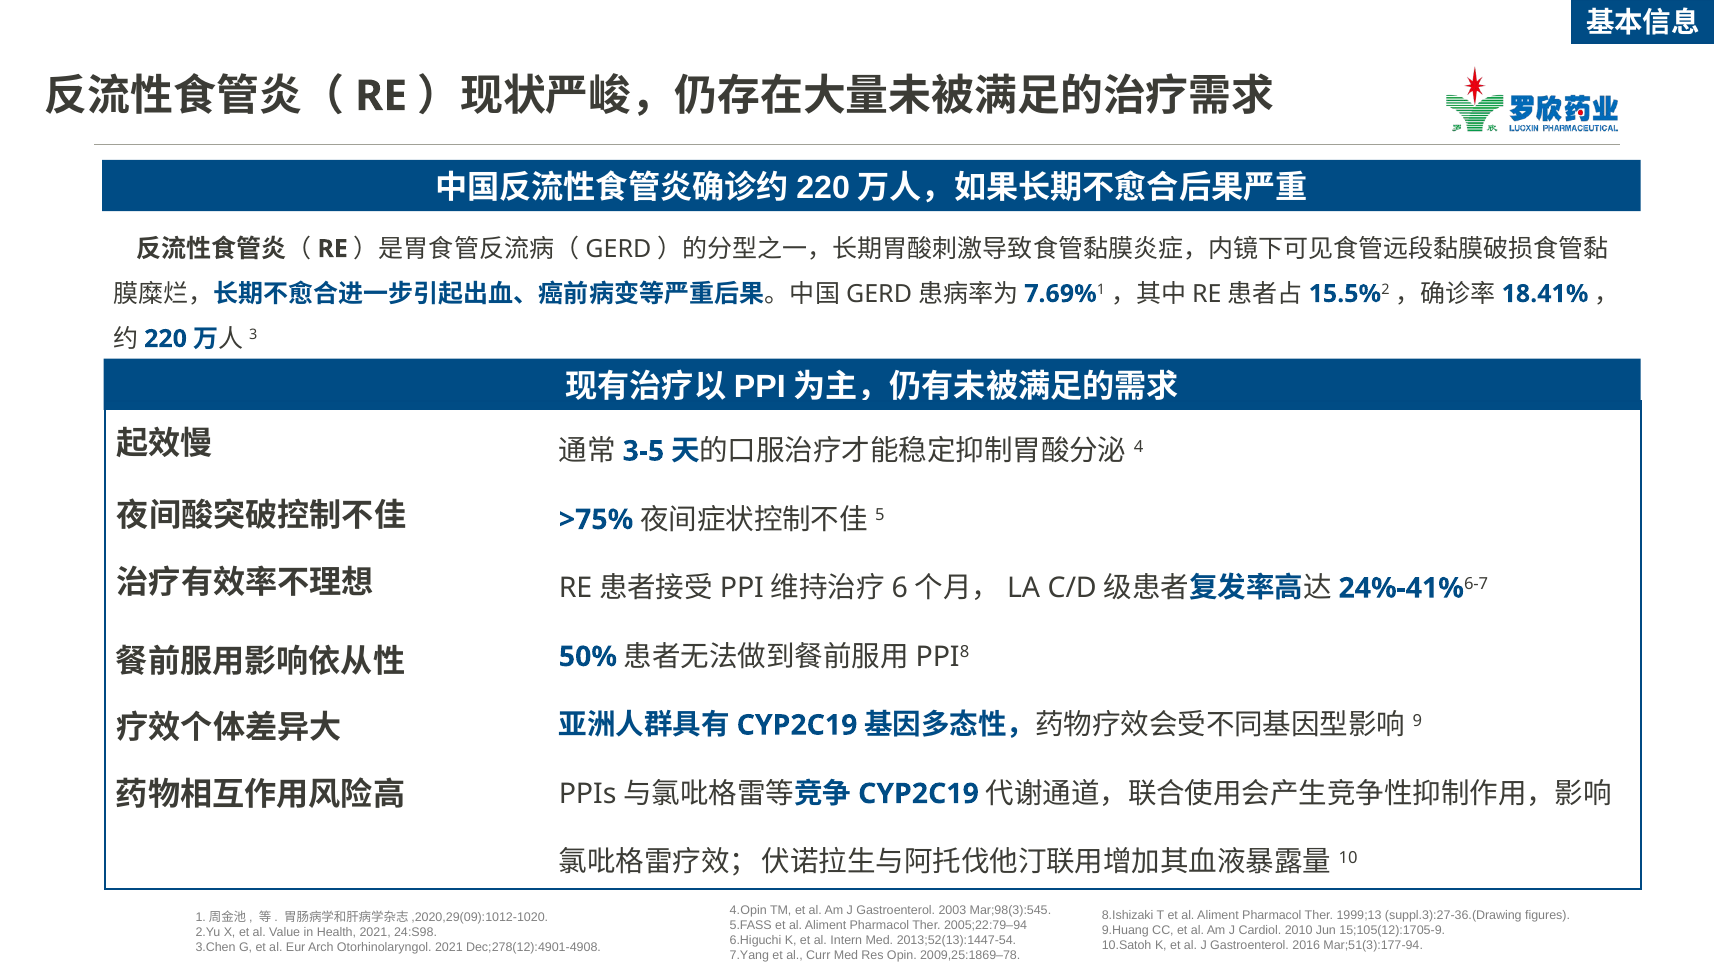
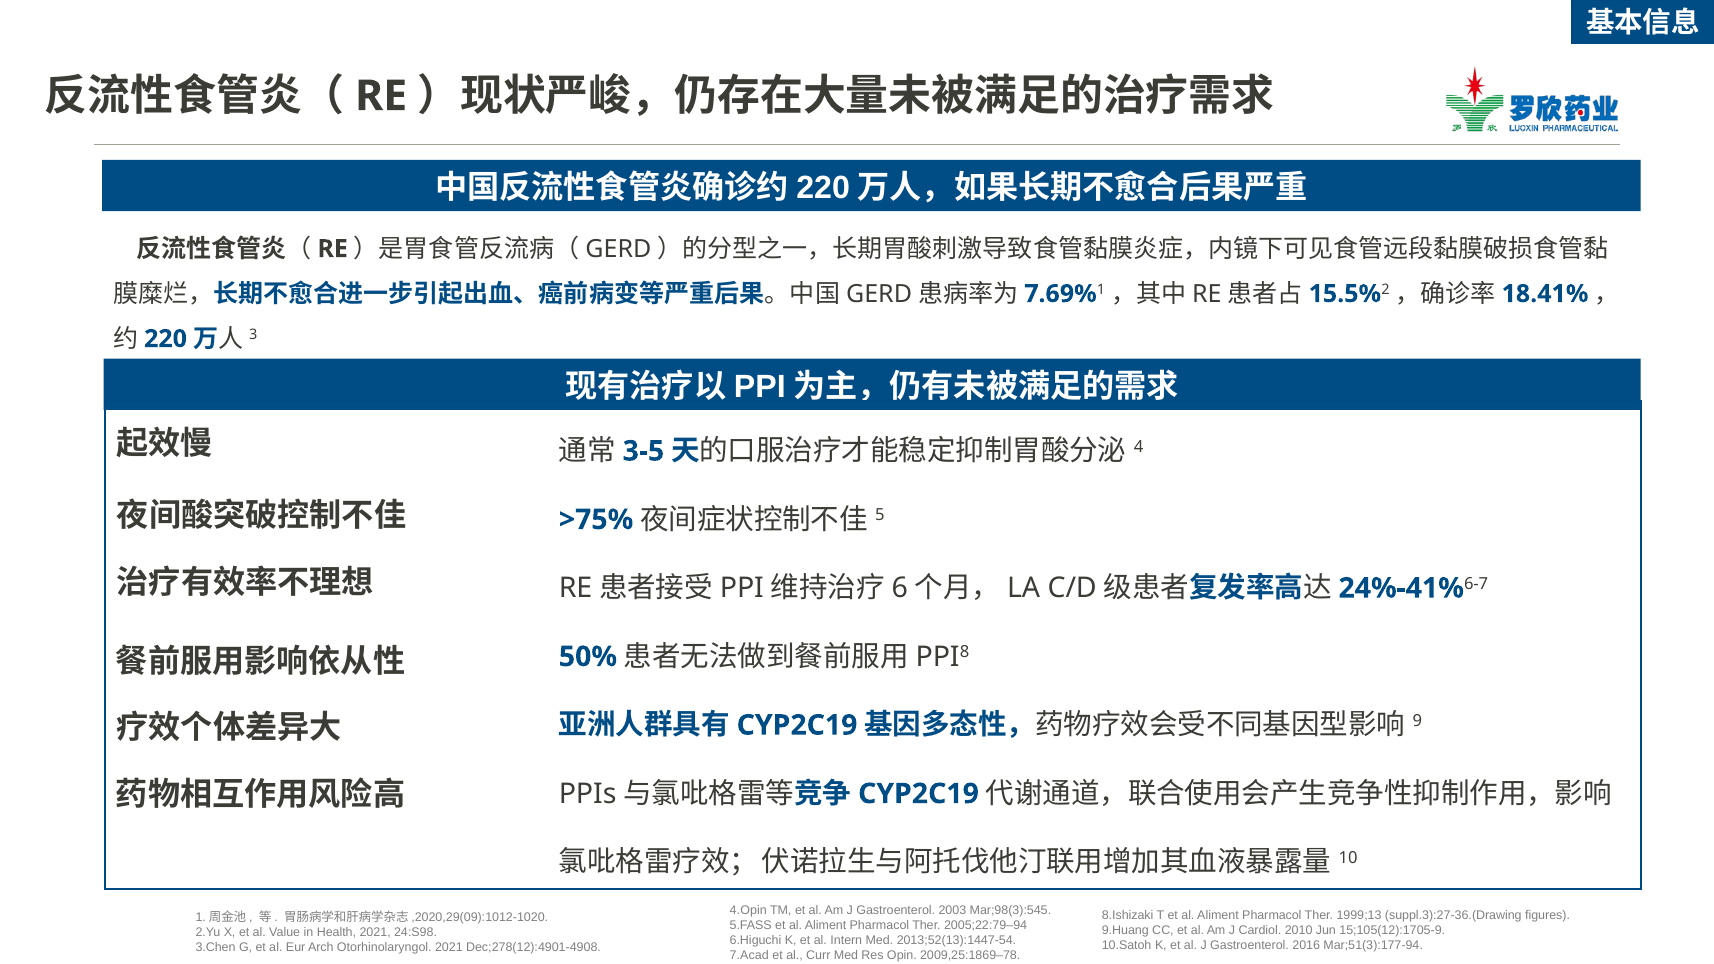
7.Yang: 7.Yang -> 7.Acad
